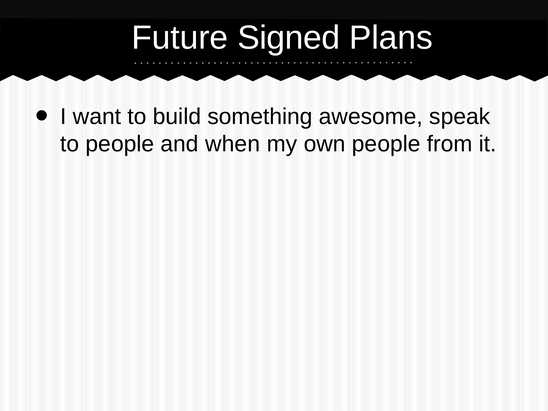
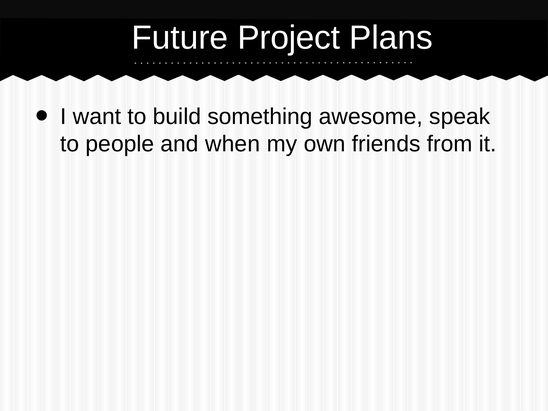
Signed: Signed -> Project
own people: people -> friends
